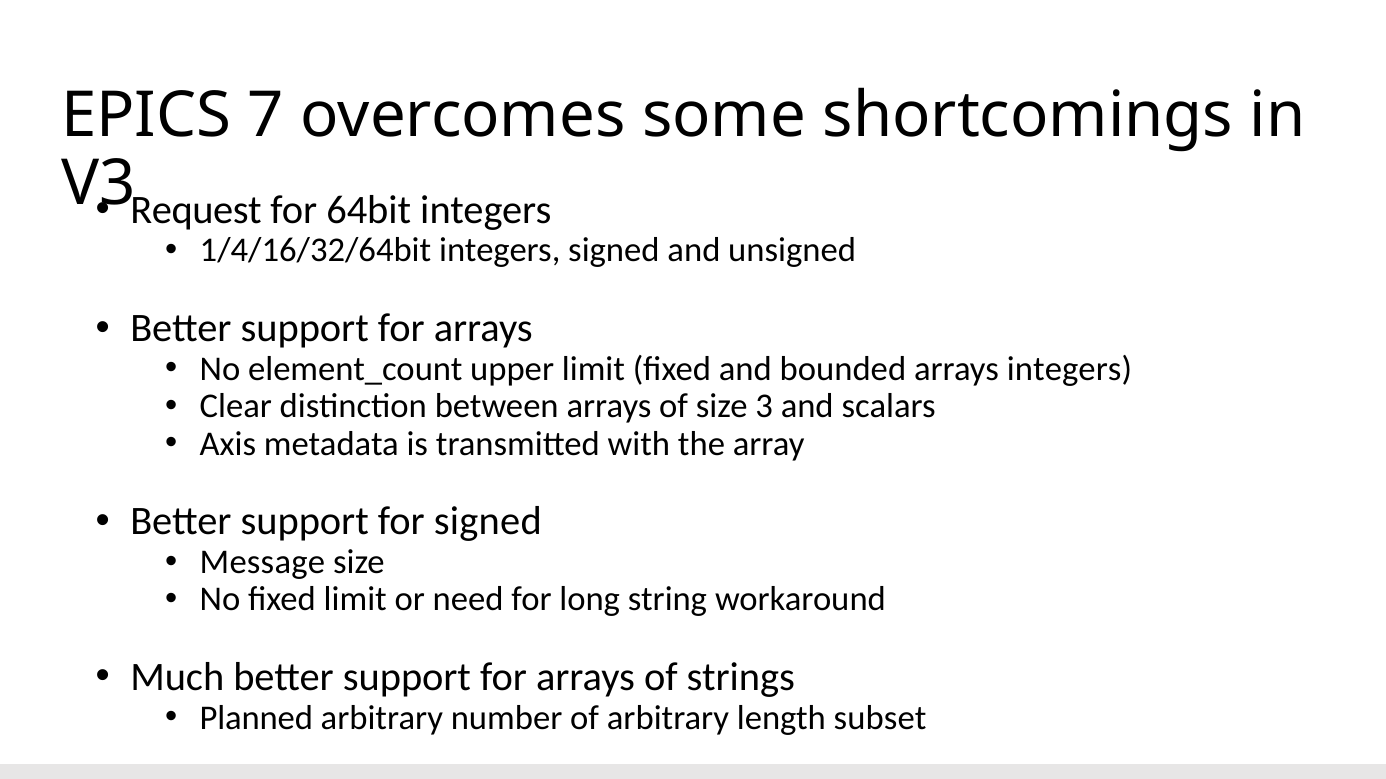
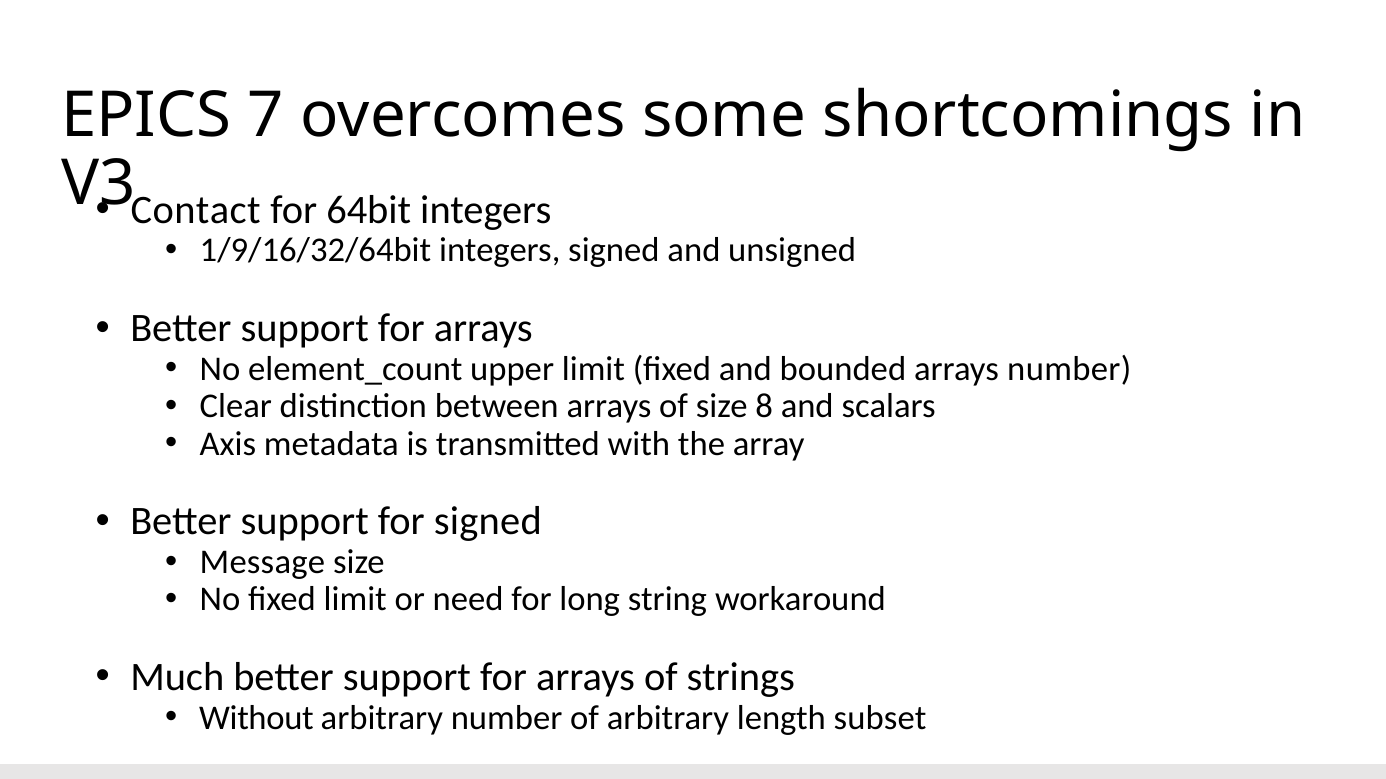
Request: Request -> Contact
1/4/16/32/64bit: 1/4/16/32/64bit -> 1/9/16/32/64bit
arrays integers: integers -> number
3: 3 -> 8
Planned: Planned -> Without
